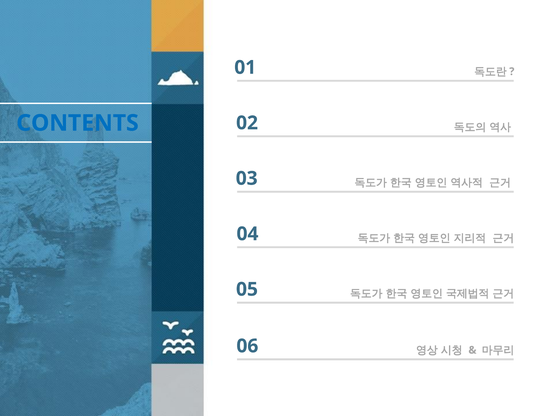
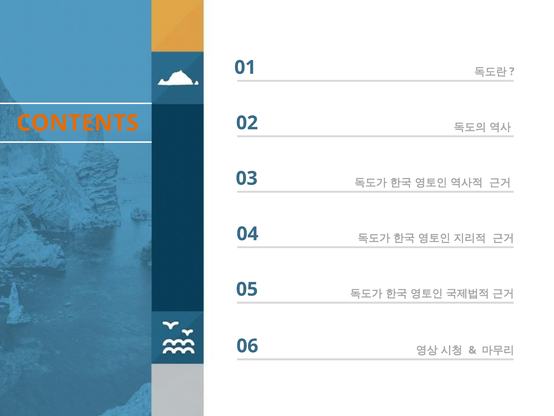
CONTENTS colour: blue -> orange
